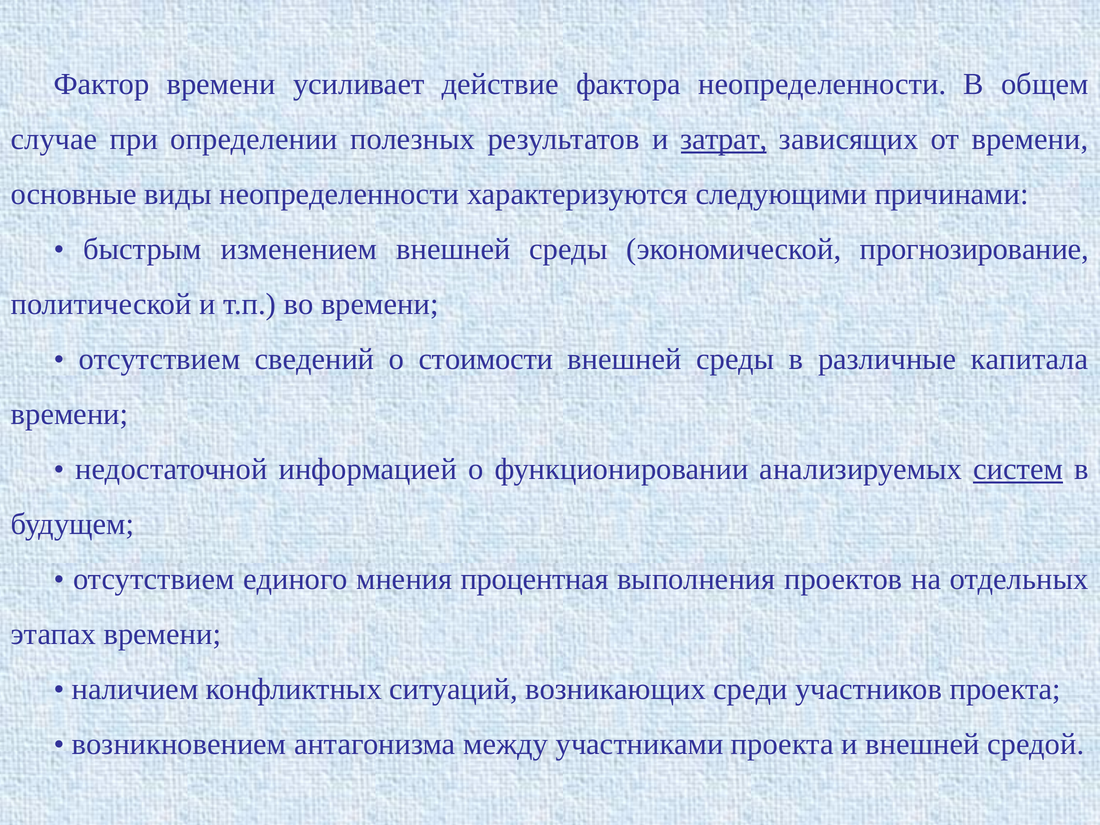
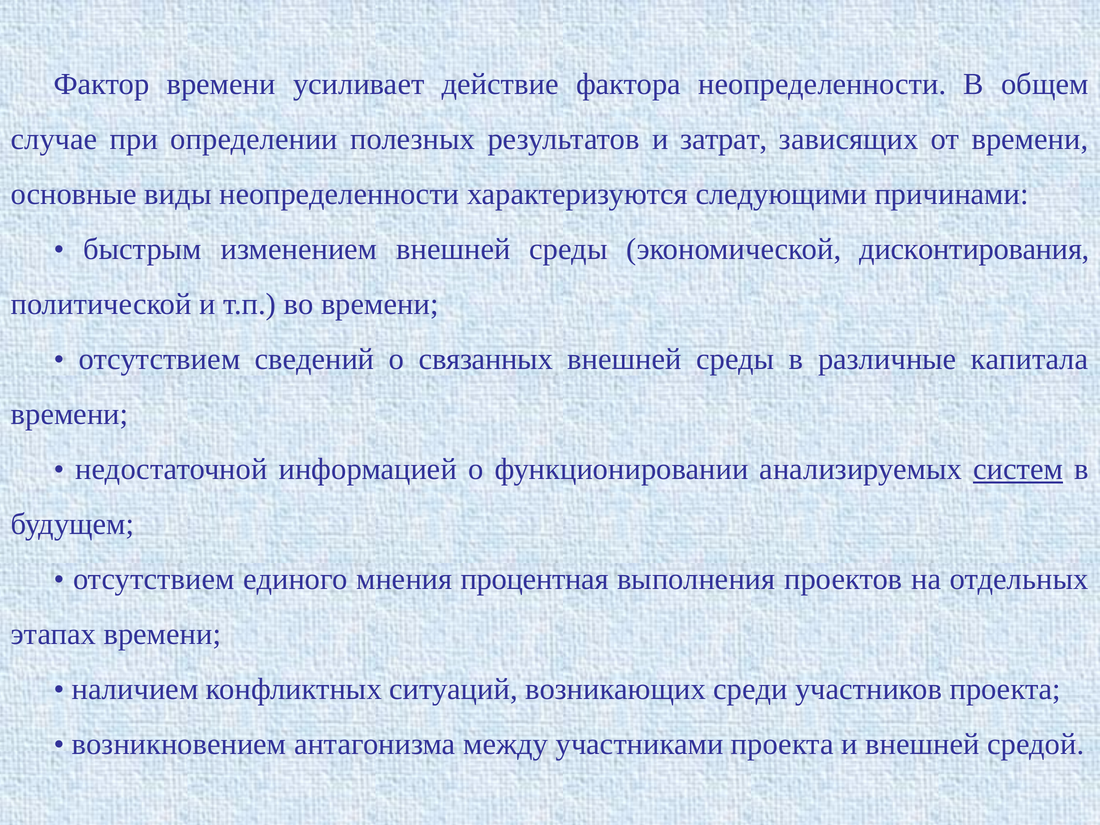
затрат underline: present -> none
прогнозирование: прогнозирование -> дисконтирования
стоимости: стоимости -> связанных
